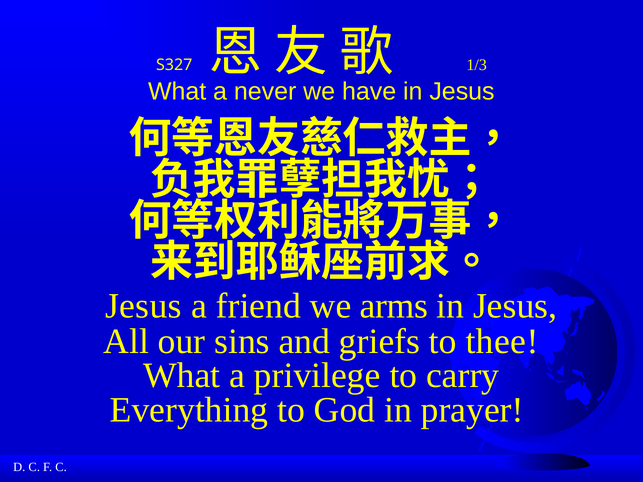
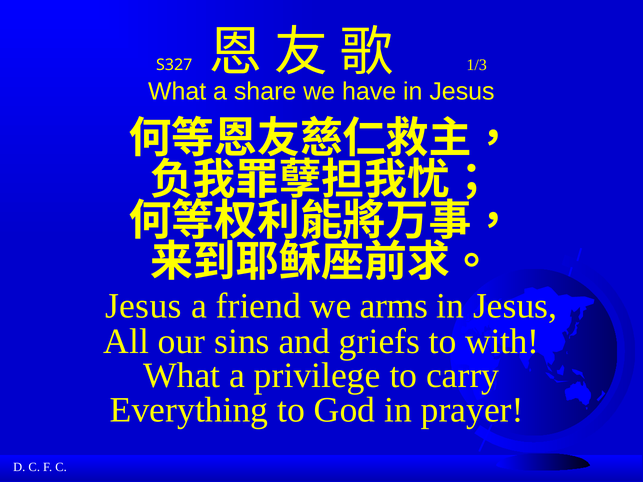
never: never -> share
thee: thee -> with
